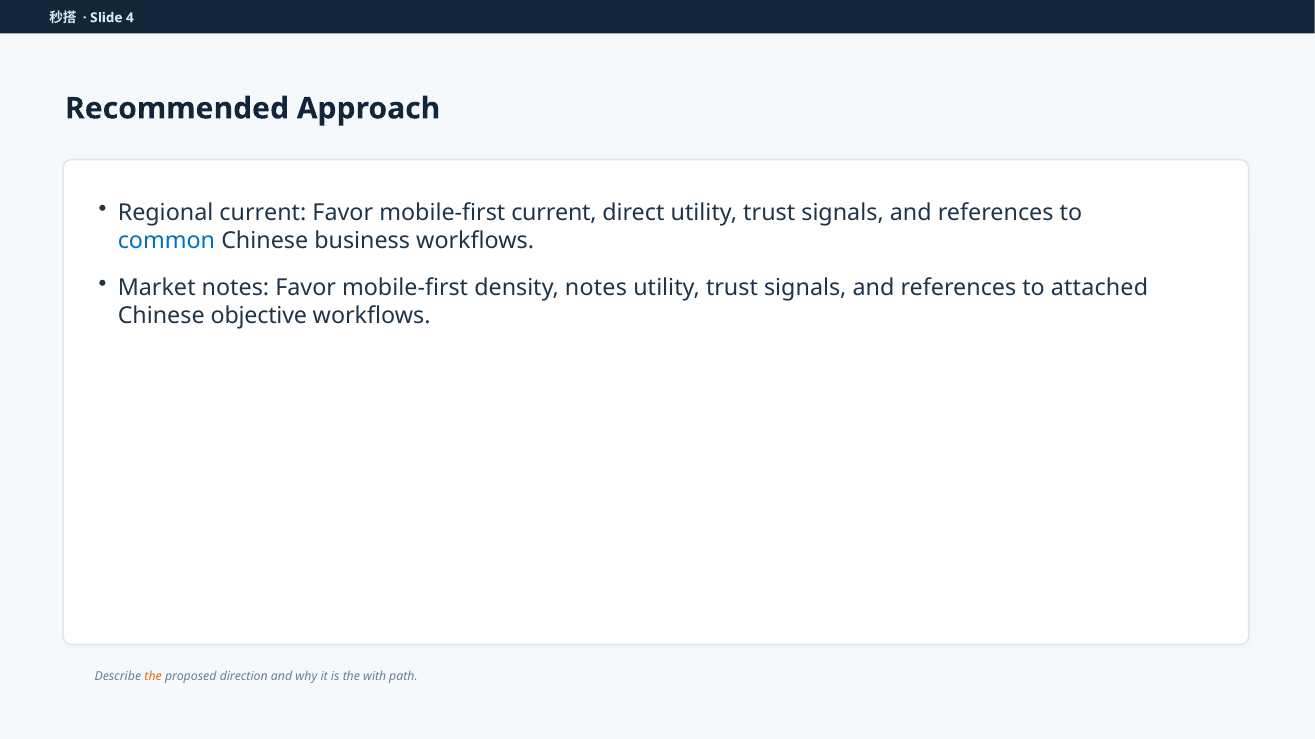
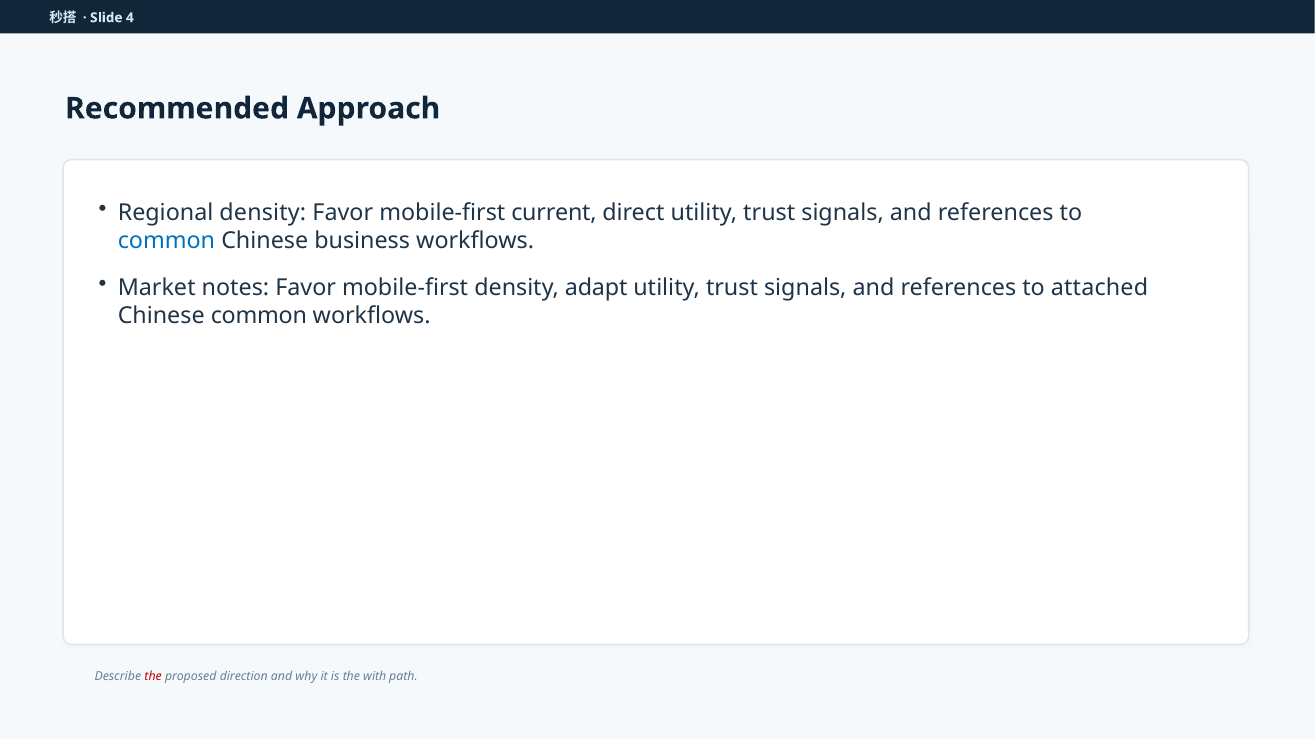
Regional current: current -> density
density notes: notes -> adapt
Chinese objective: objective -> common
the at (153, 677) colour: orange -> red
